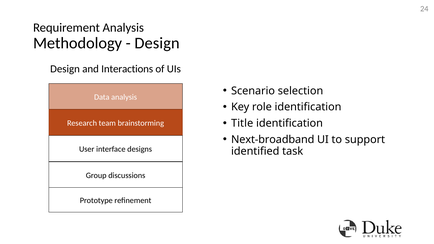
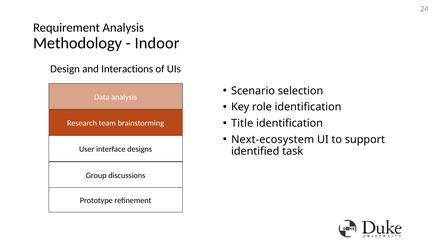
Design at (157, 43): Design -> Indoor
Next-broadband: Next-broadband -> Next-ecosystem
